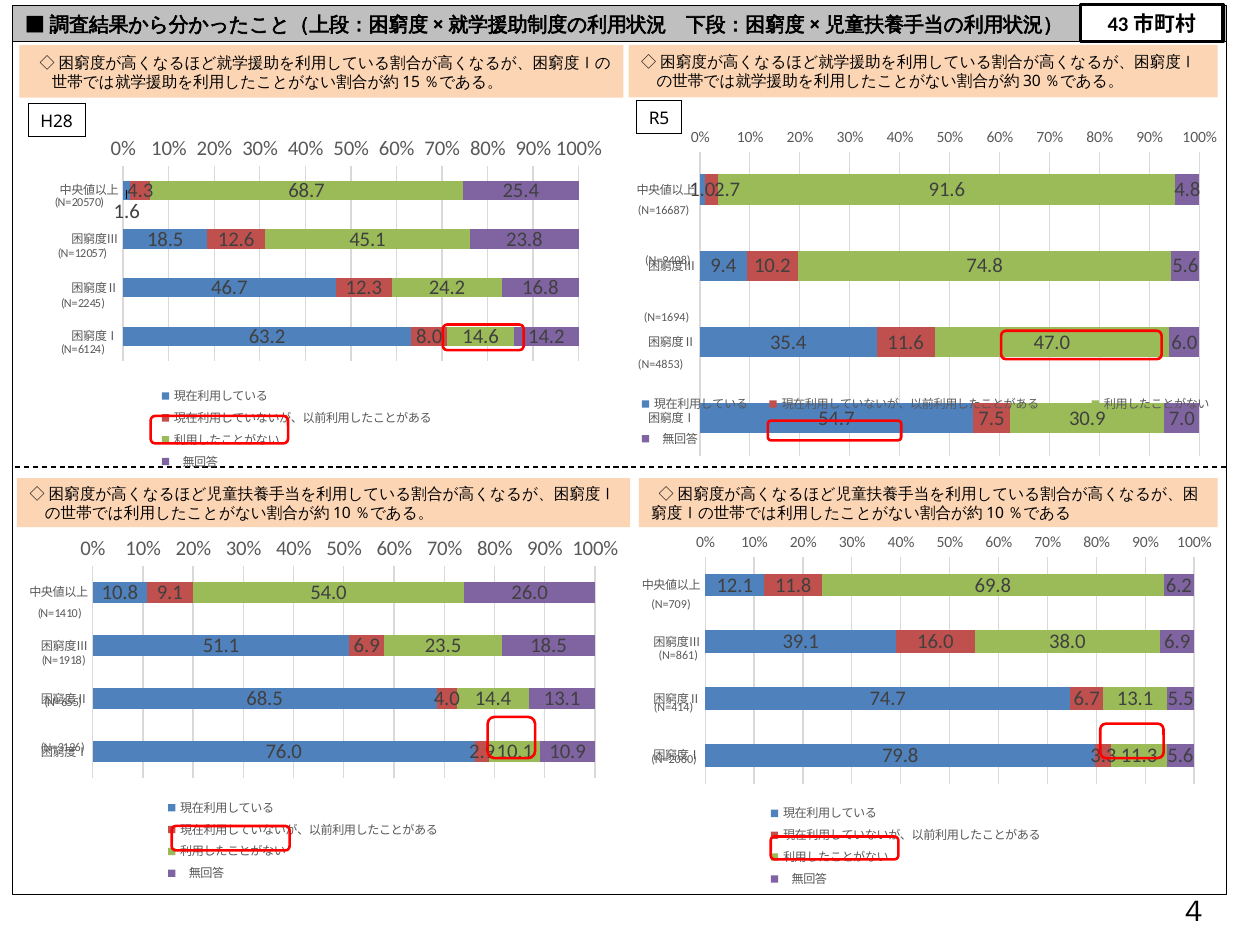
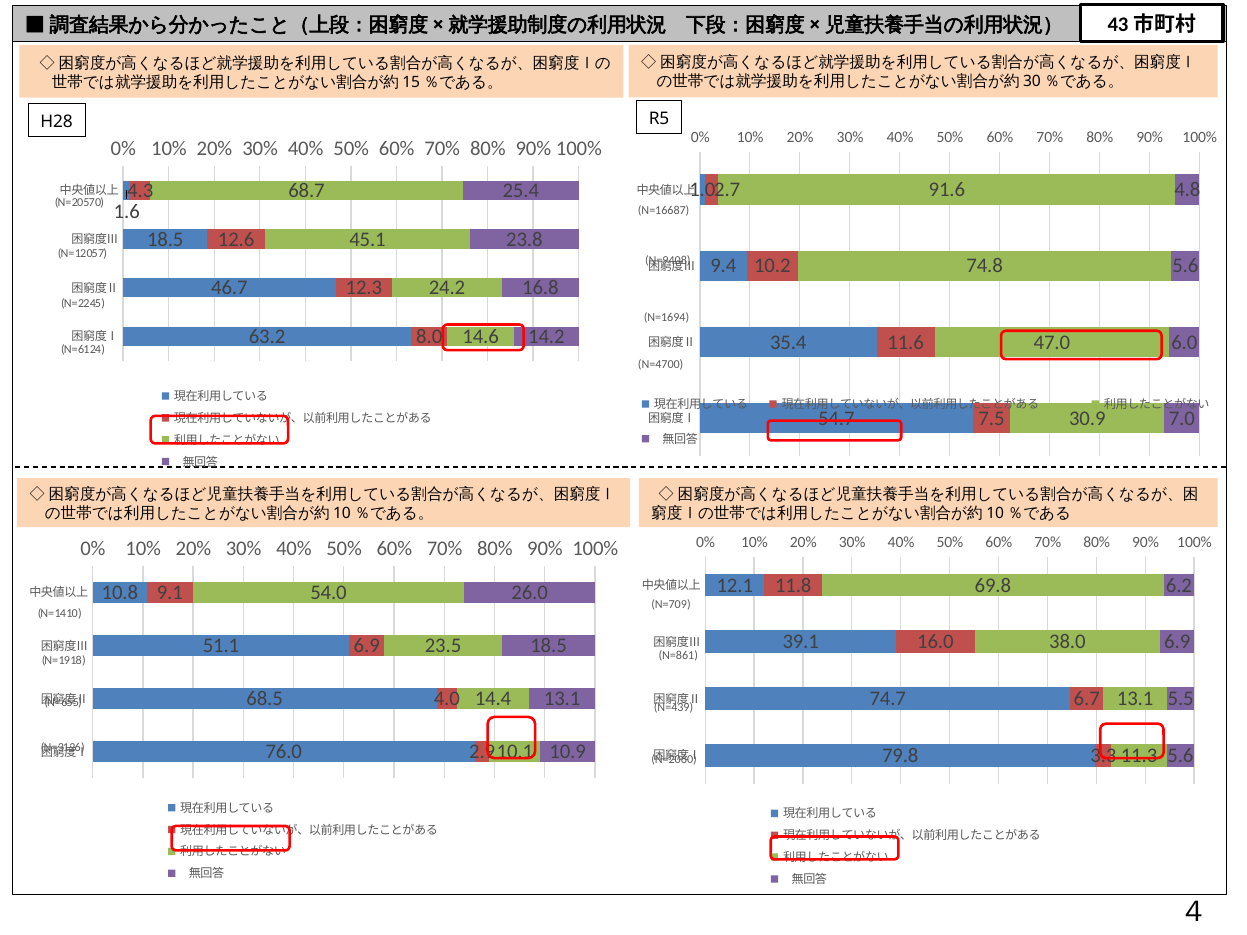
N=4853: N=4853 -> N=4700
N=414: N=414 -> N=439
